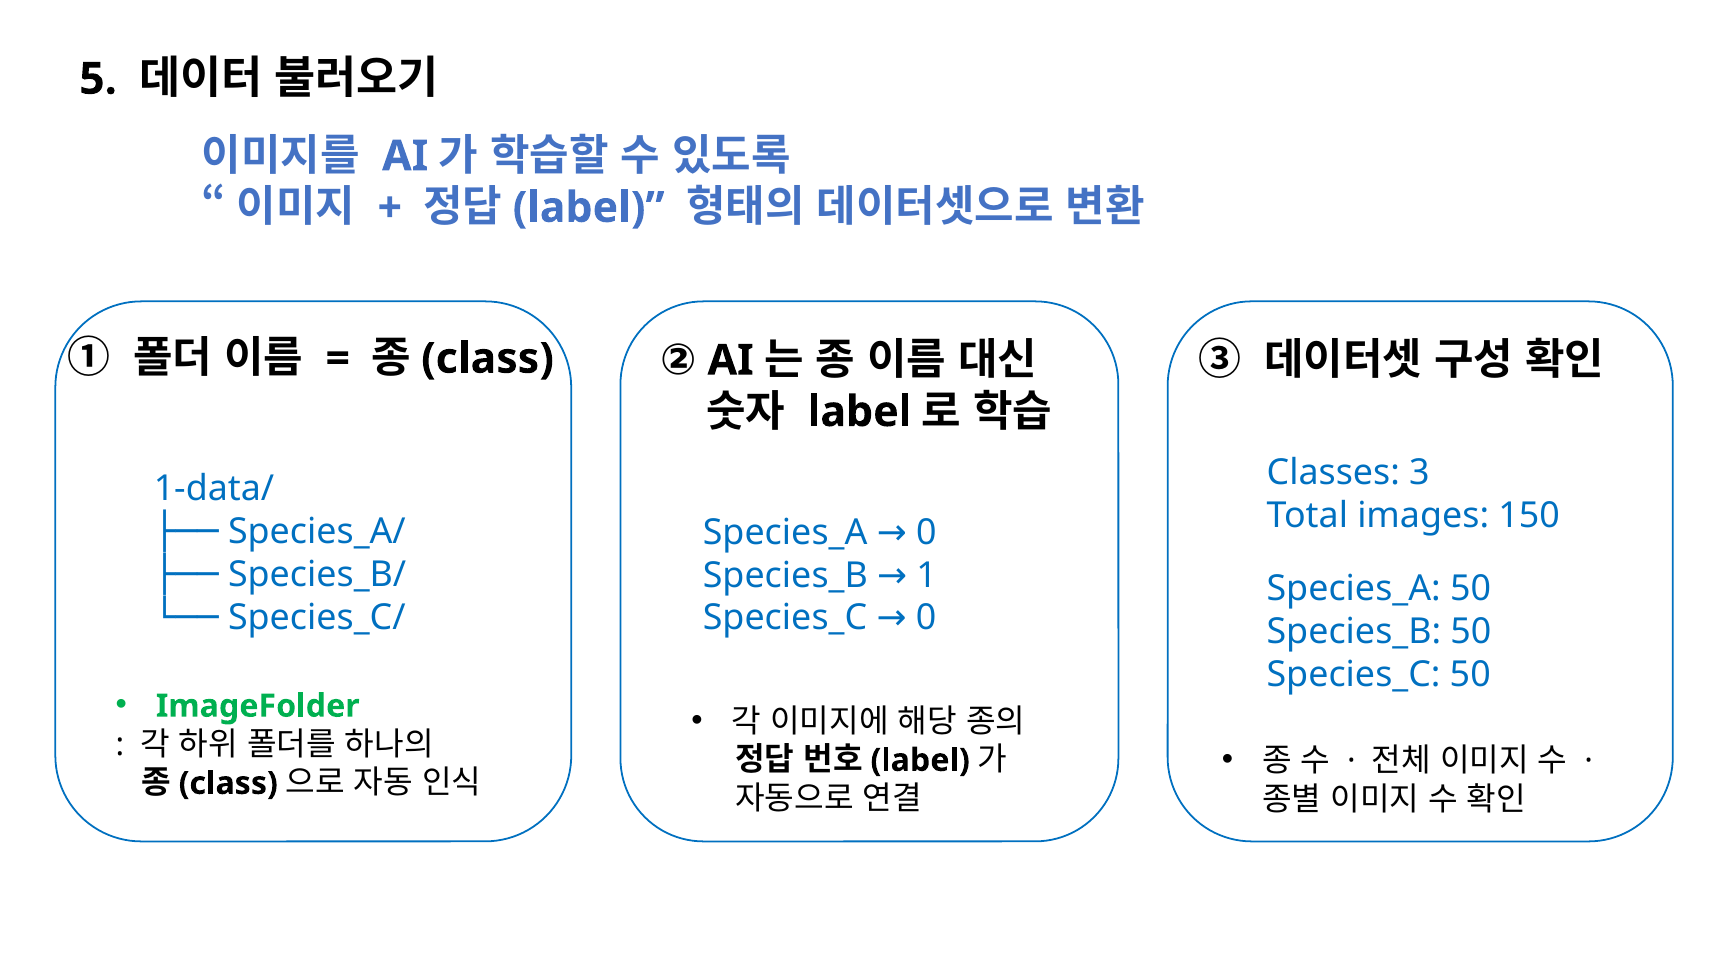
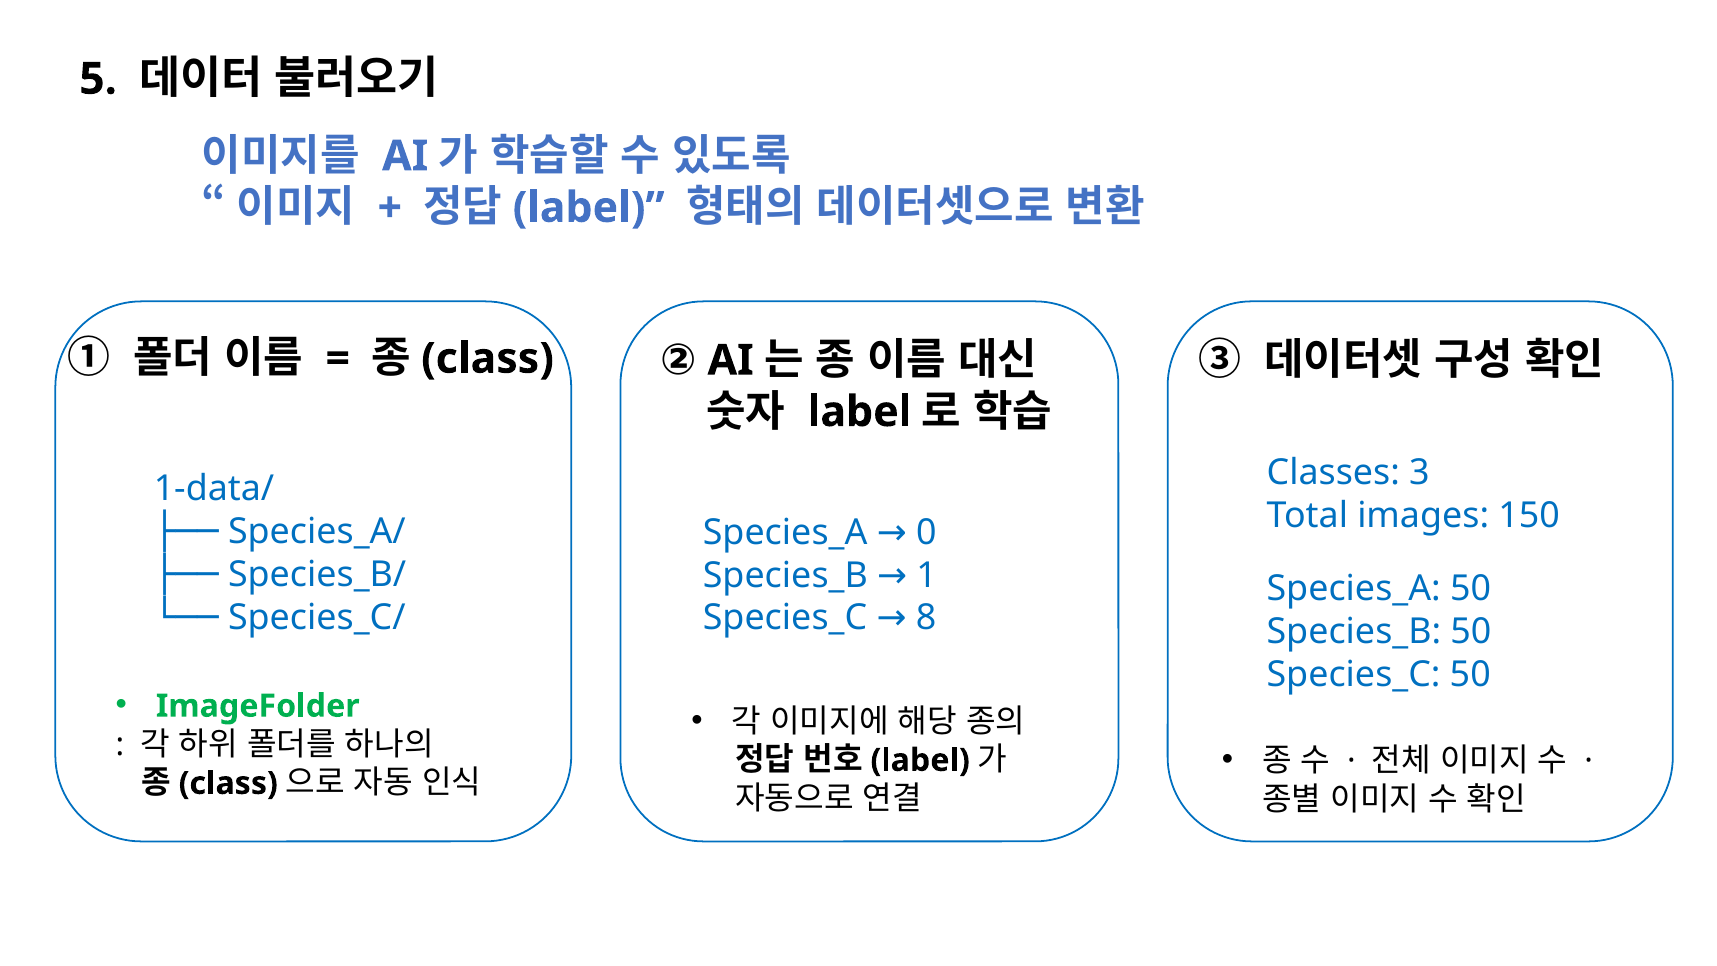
Species_C 0: 0 -> 8
